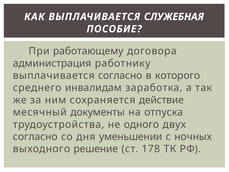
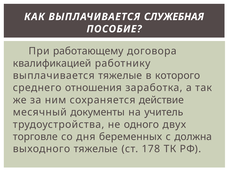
администрация: администрация -> квалификацией
выплачивается согласно: согласно -> тяжелые
инвалидам: инвалидам -> отношения
отпуска: отпуска -> учитель
согласно at (35, 137): согласно -> торговле
уменьшении: уменьшении -> беременных
ночных: ночных -> должна
выходного решение: решение -> тяжелые
